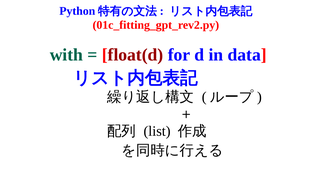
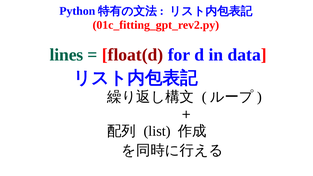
with: with -> lines
